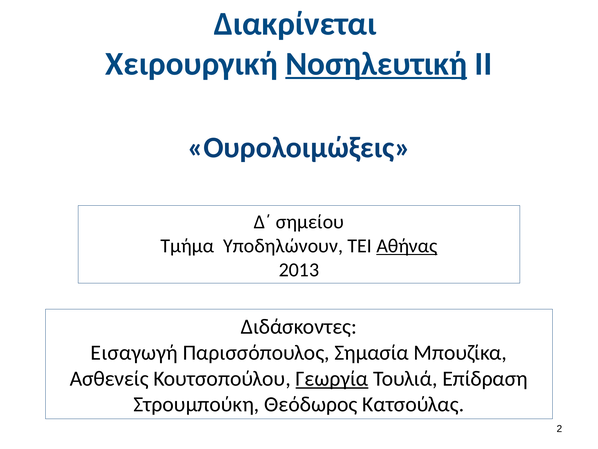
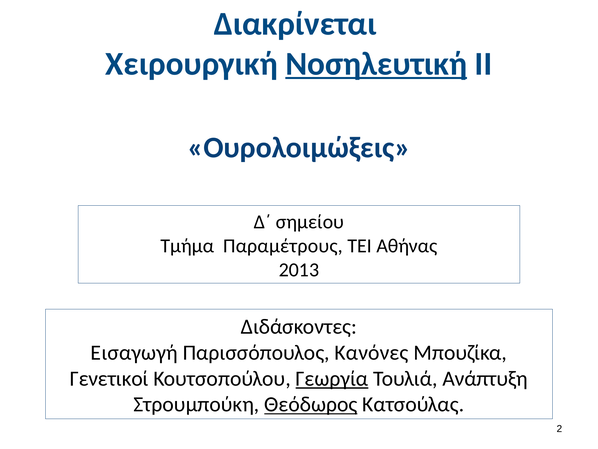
Υποδηλώνουν: Υποδηλώνουν -> Παραμέτρους
Αθήνας underline: present -> none
Σημασία: Σημασία -> Κανόνες
Ασθενείς: Ασθενείς -> Γενετικοί
Επίδραση: Επίδραση -> Ανάπτυξη
Θεόδωρος underline: none -> present
